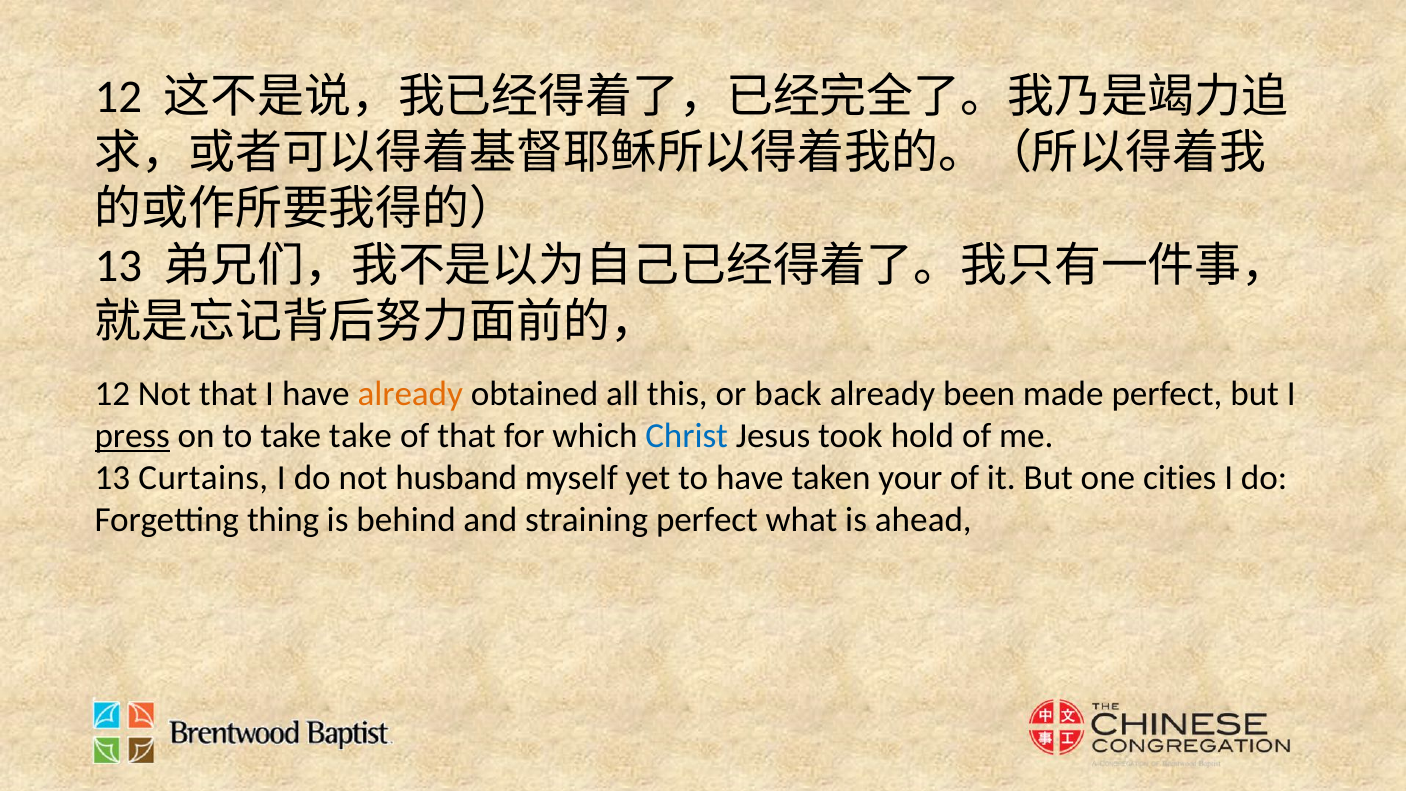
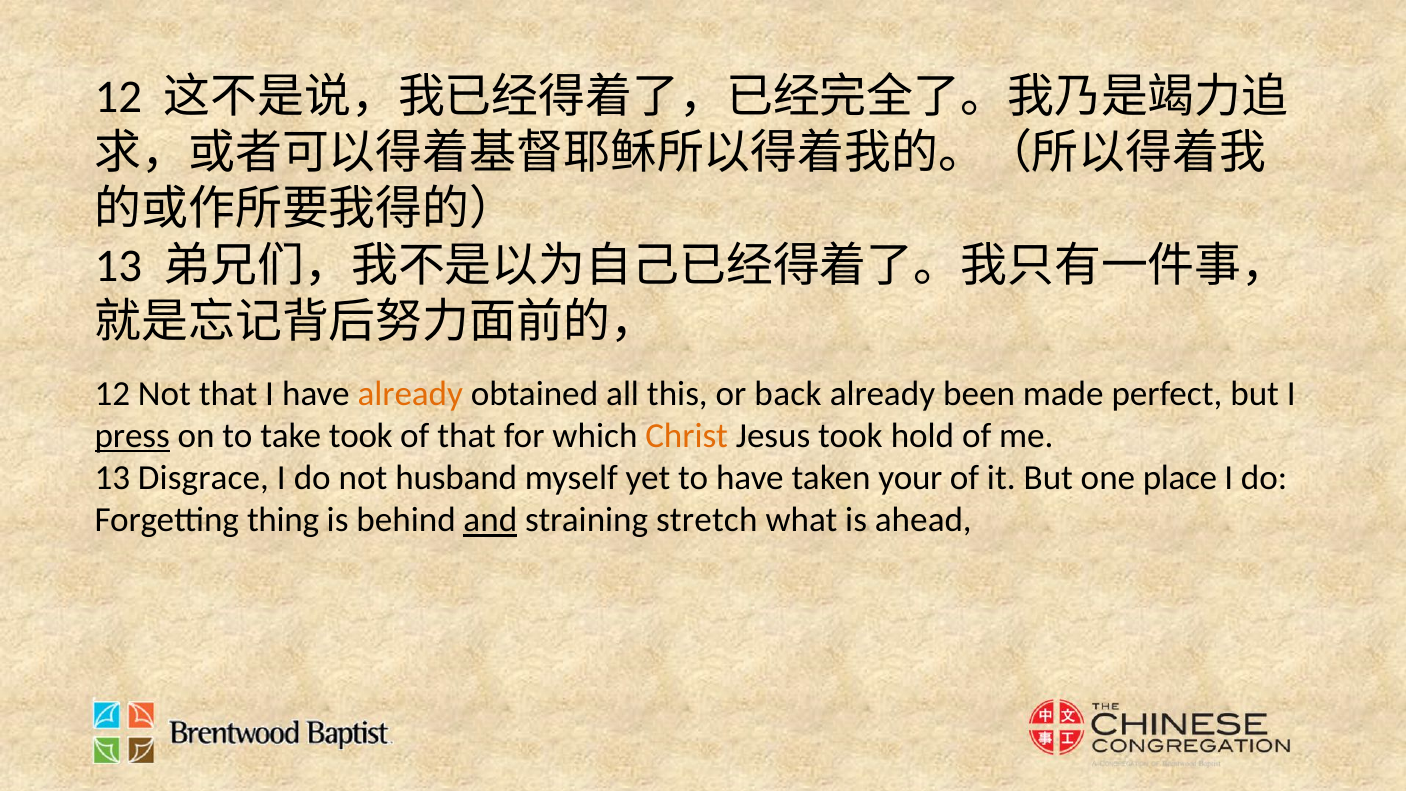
take take: take -> took
Christ colour: blue -> orange
Curtains: Curtains -> Disgrace
cities: cities -> place
and underline: none -> present
straining perfect: perfect -> stretch
